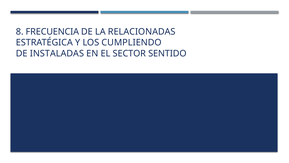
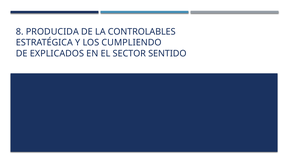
FRECUENCIA: FRECUENCIA -> PRODUCIDA
RELACIONADAS: RELACIONADAS -> CONTROLABLES
INSTALADAS: INSTALADAS -> EXPLICADOS
